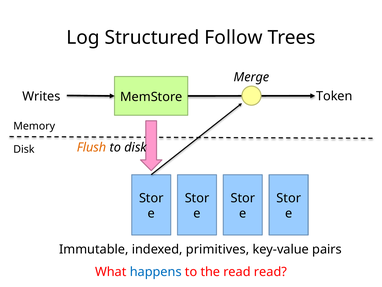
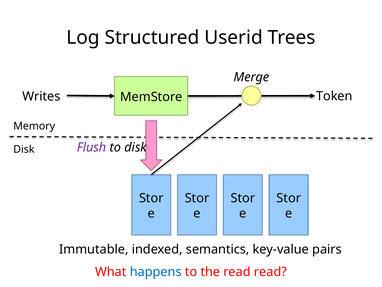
Follow: Follow -> Userid
Flush colour: orange -> purple
primitives: primitives -> semantics
